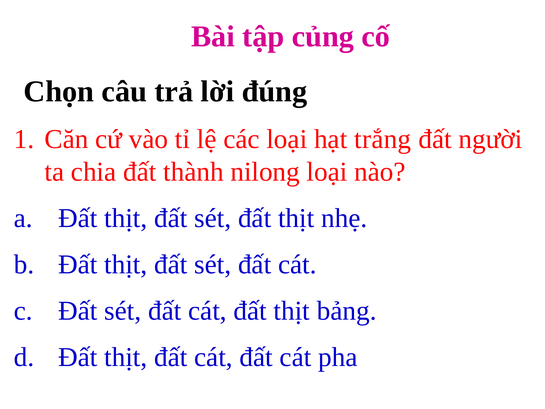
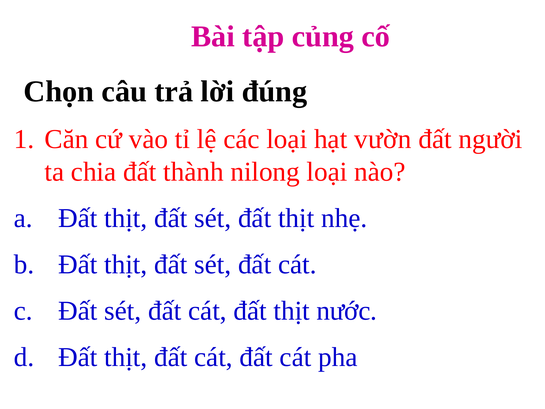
trắng: trắng -> vườn
bảng: bảng -> nước
